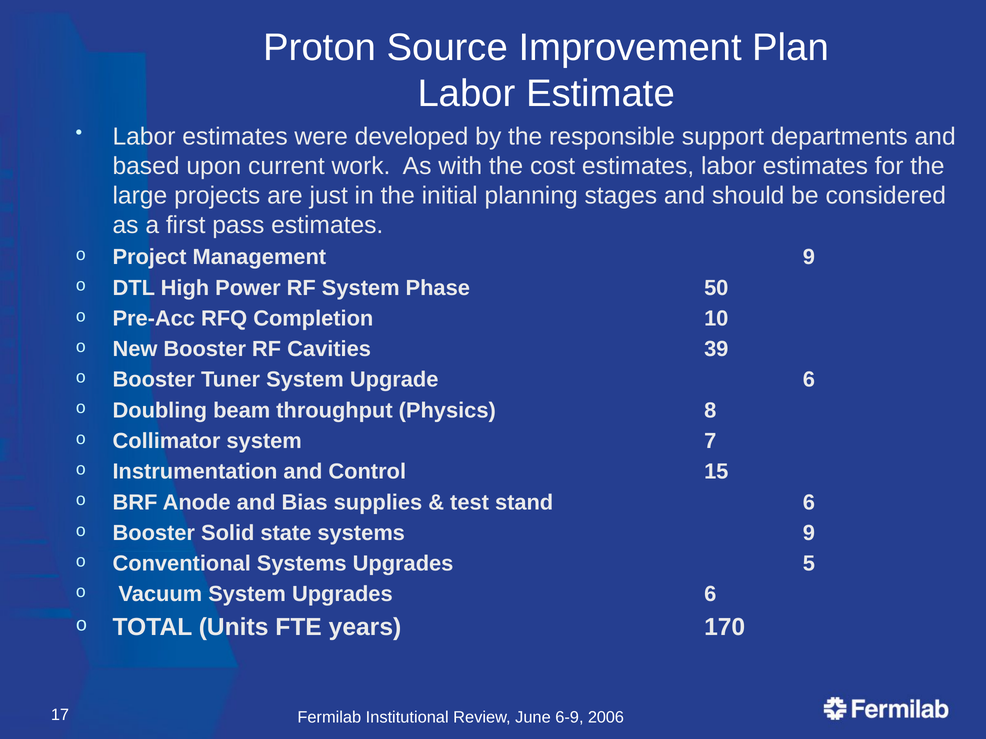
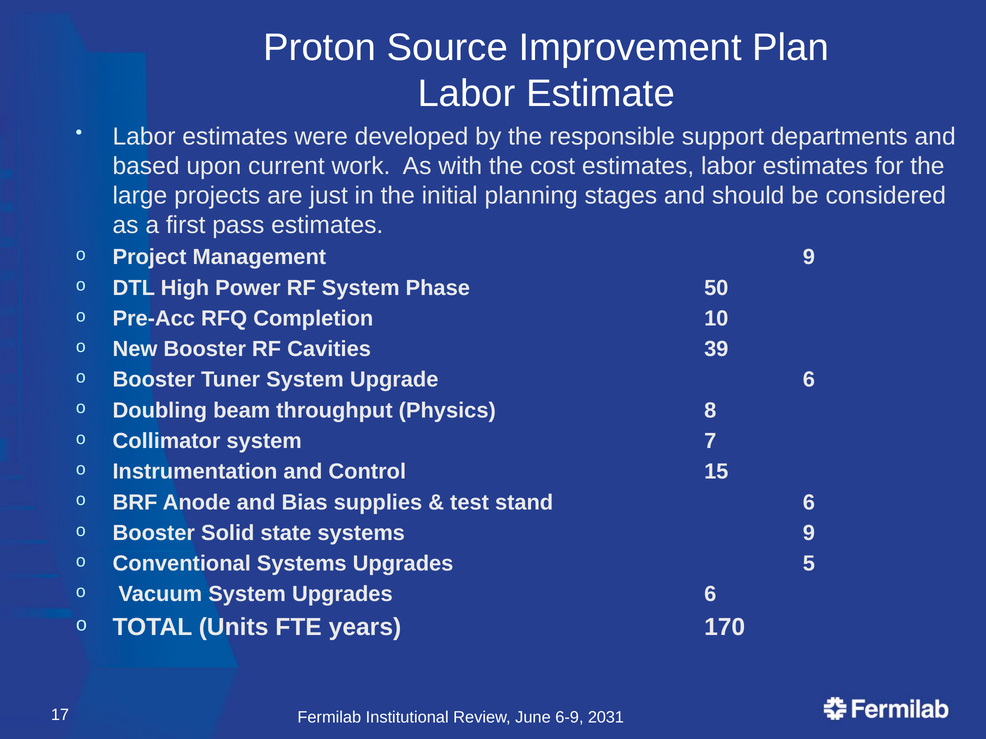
2006: 2006 -> 2031
